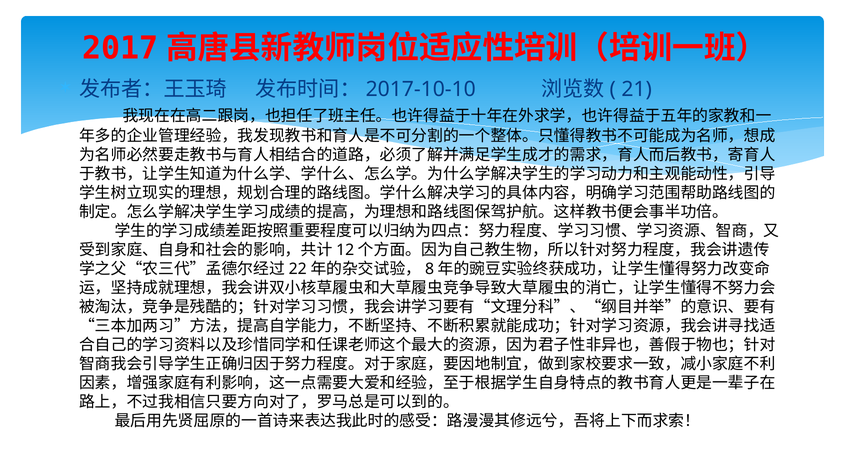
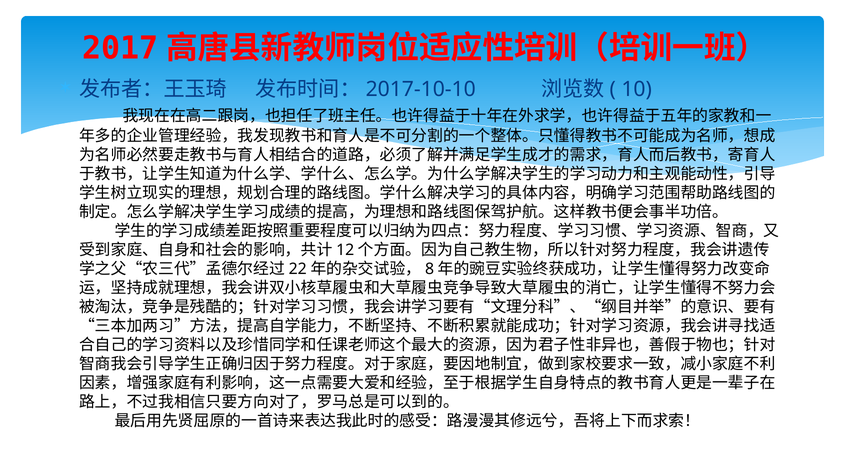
21: 21 -> 10
